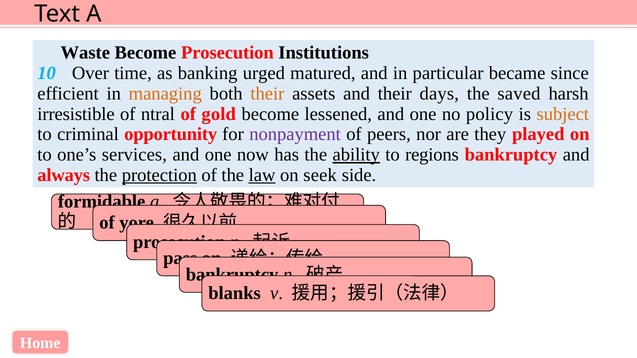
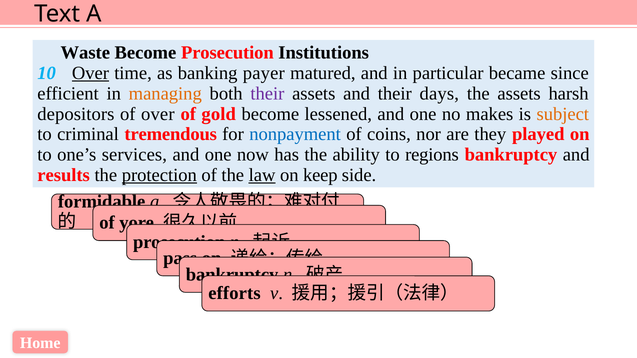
Over at (90, 73) underline: none -> present
urged: urged -> payer
their at (267, 94) colour: orange -> purple
the saved: saved -> assets
irresistible: irresistible -> depositors
of ntral: ntral -> over
policy: policy -> makes
opportunity: opportunity -> tremendous
nonpayment colour: purple -> blue
peers: peers -> coins
ability underline: present -> none
always: always -> results
seek: seek -> keep
blanks: blanks -> efforts
